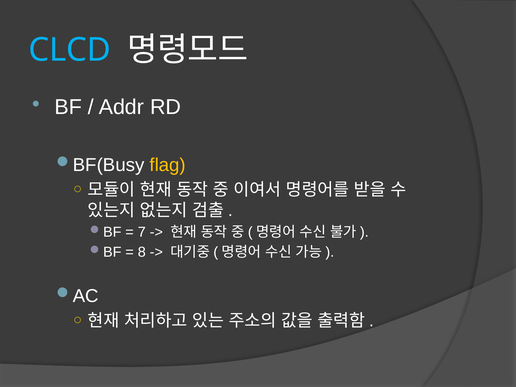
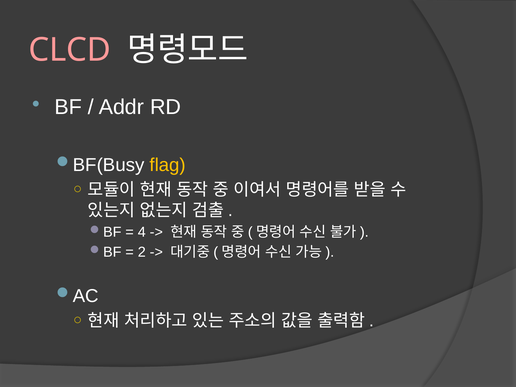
CLCD colour: light blue -> pink
7: 7 -> 4
8: 8 -> 2
